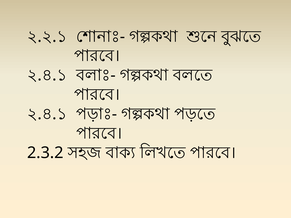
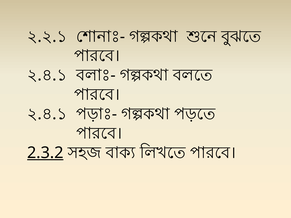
2.3.2 underline: none -> present
